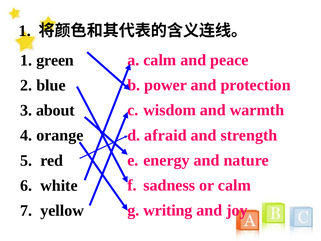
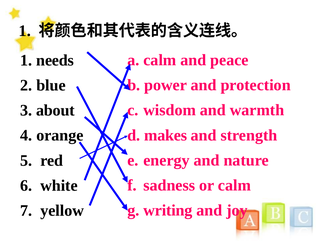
green: green -> needs
afraid: afraid -> makes
